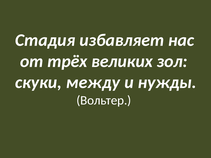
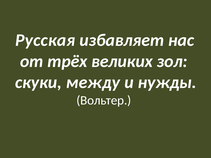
Стадия: Стадия -> Русская
